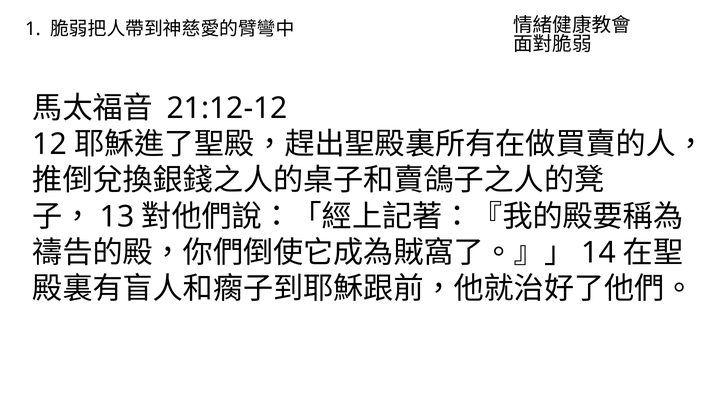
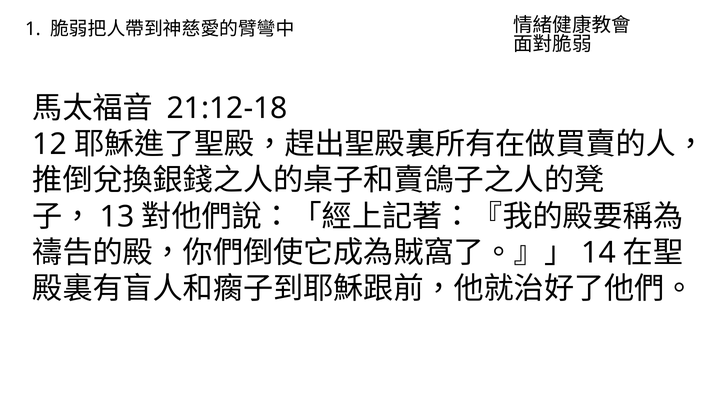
21:12-12: 21:12-12 -> 21:12-18
